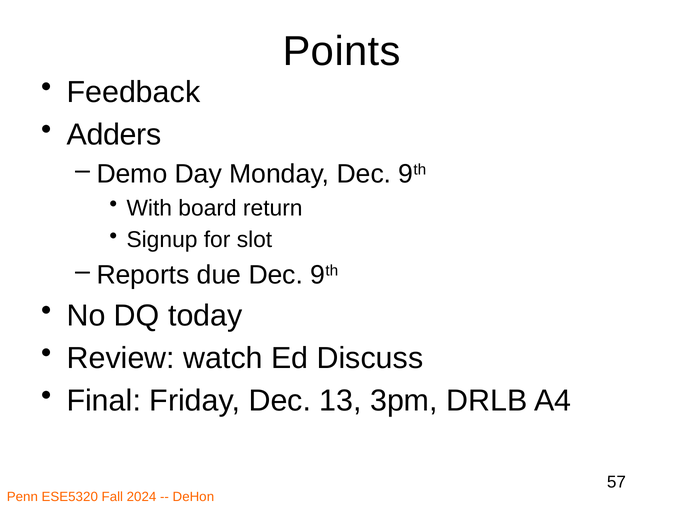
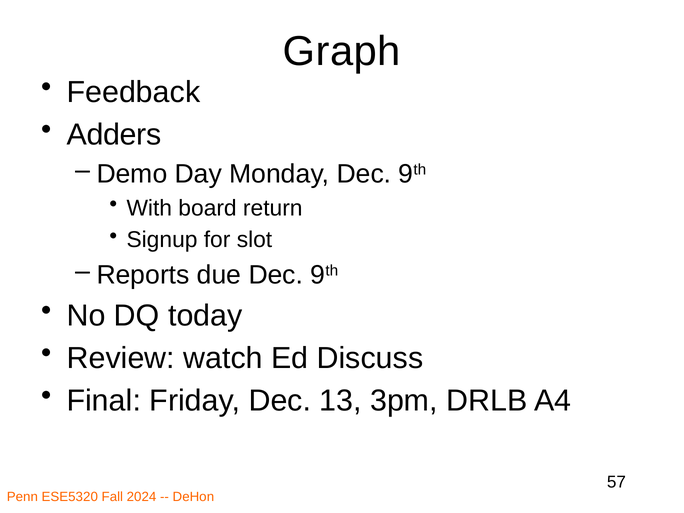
Points: Points -> Graph
